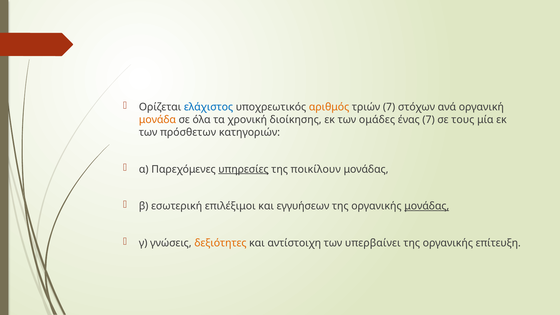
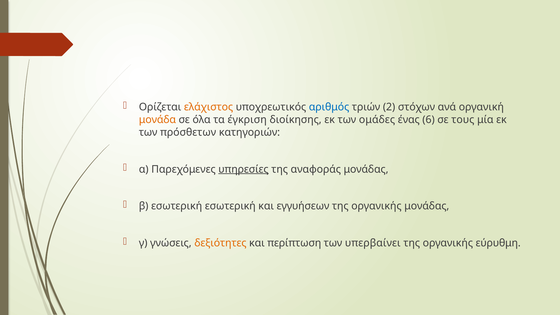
ελάχιστος colour: blue -> orange
αριθμός colour: orange -> blue
τριών 7: 7 -> 2
χρονική: χρονική -> έγκριση
ένας 7: 7 -> 6
ποικίλουν: ποικίλουν -> αναφοράς
εσωτερική επιλέξιμοι: επιλέξιμοι -> εσωτερική
μονάδας at (427, 206) underline: present -> none
αντίστοιχη: αντίστοιχη -> περίπτωση
επίτευξη: επίτευξη -> εύρυθμη
